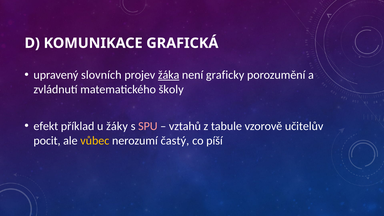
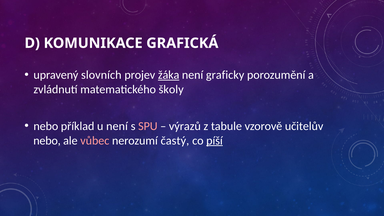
efekt at (46, 126): efekt -> nebo
u žáky: žáky -> není
vztahů: vztahů -> výrazů
pocit at (47, 141): pocit -> nebo
vůbec colour: yellow -> pink
píší underline: none -> present
